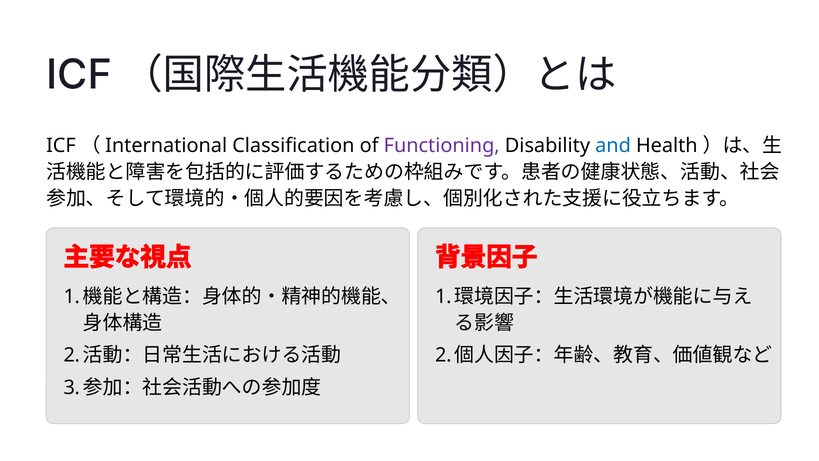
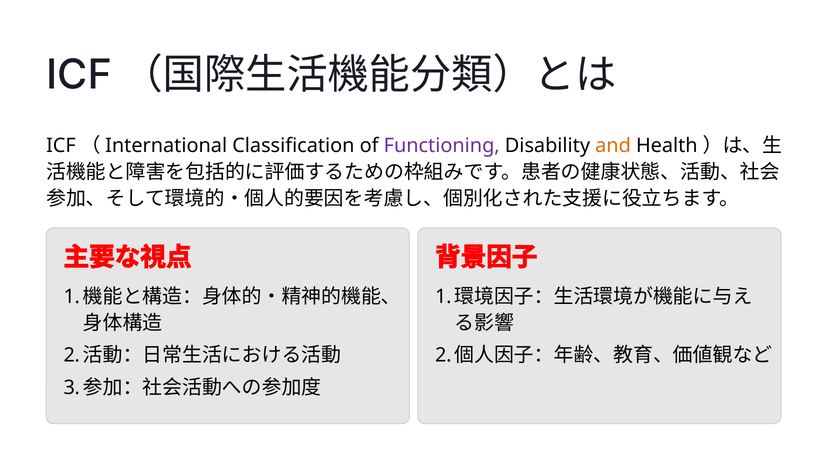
and colour: blue -> orange
